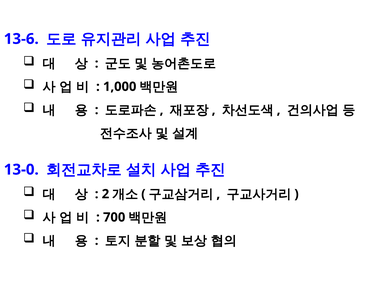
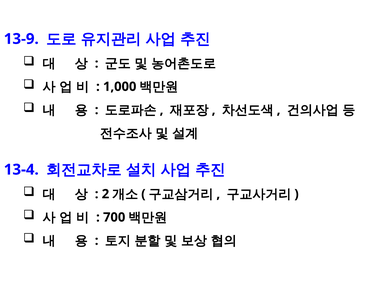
13-6: 13-6 -> 13-9
13-0: 13-0 -> 13-4
